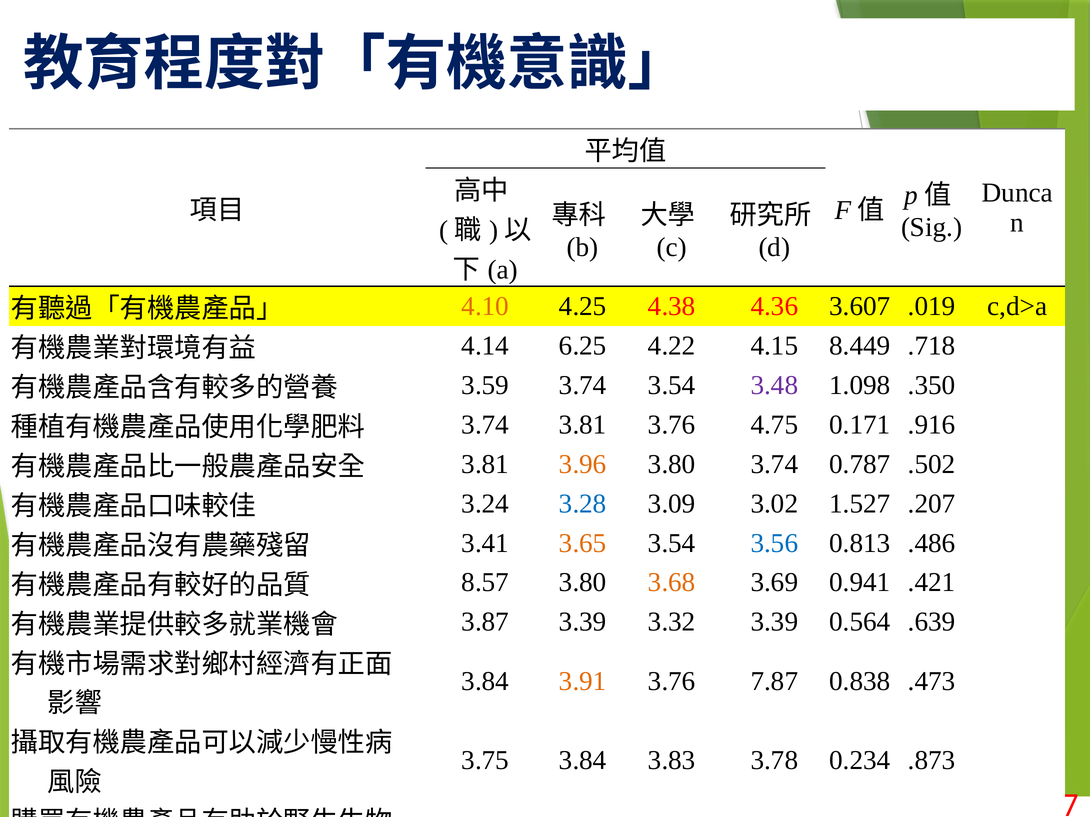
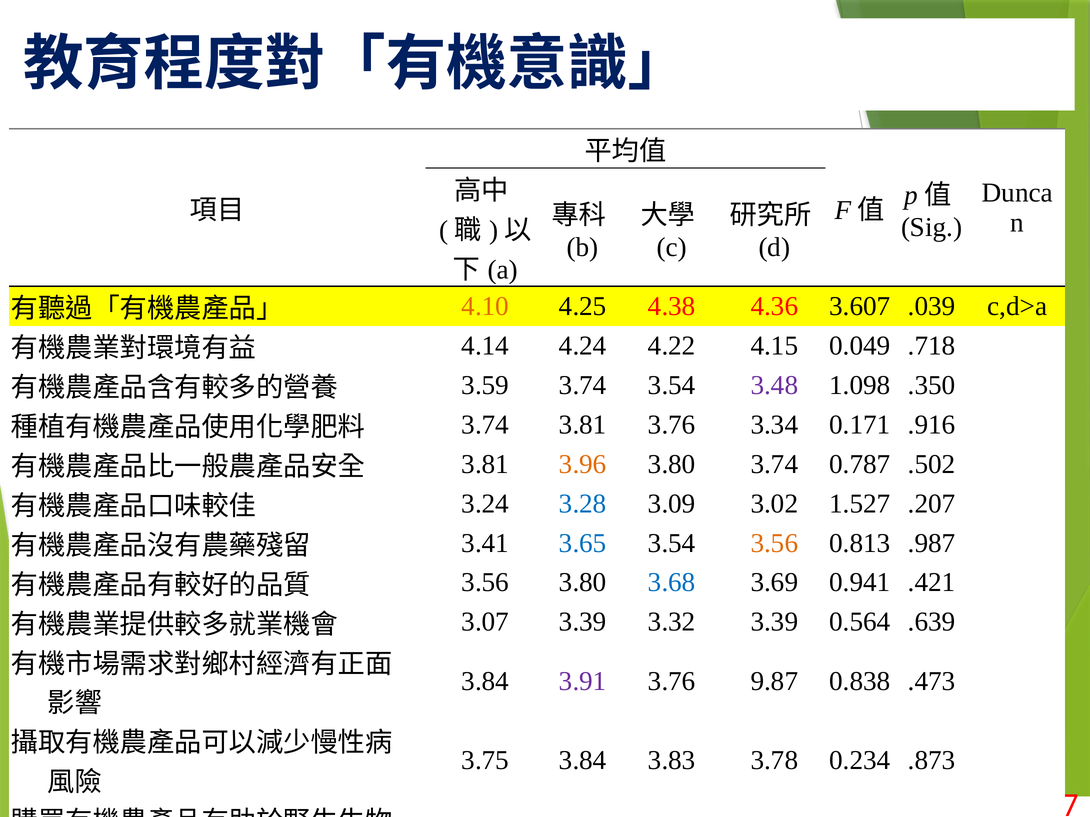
.019: .019 -> .039
6.25: 6.25 -> 4.24
8.449: 8.449 -> 0.049
4.75: 4.75 -> 3.34
3.65 colour: orange -> blue
3.56 at (774, 543) colour: blue -> orange
.486: .486 -> .987
8.57 at (485, 583): 8.57 -> 3.56
3.68 colour: orange -> blue
3.87 at (485, 622): 3.87 -> 3.07
3.91 colour: orange -> purple
7.87: 7.87 -> 9.87
